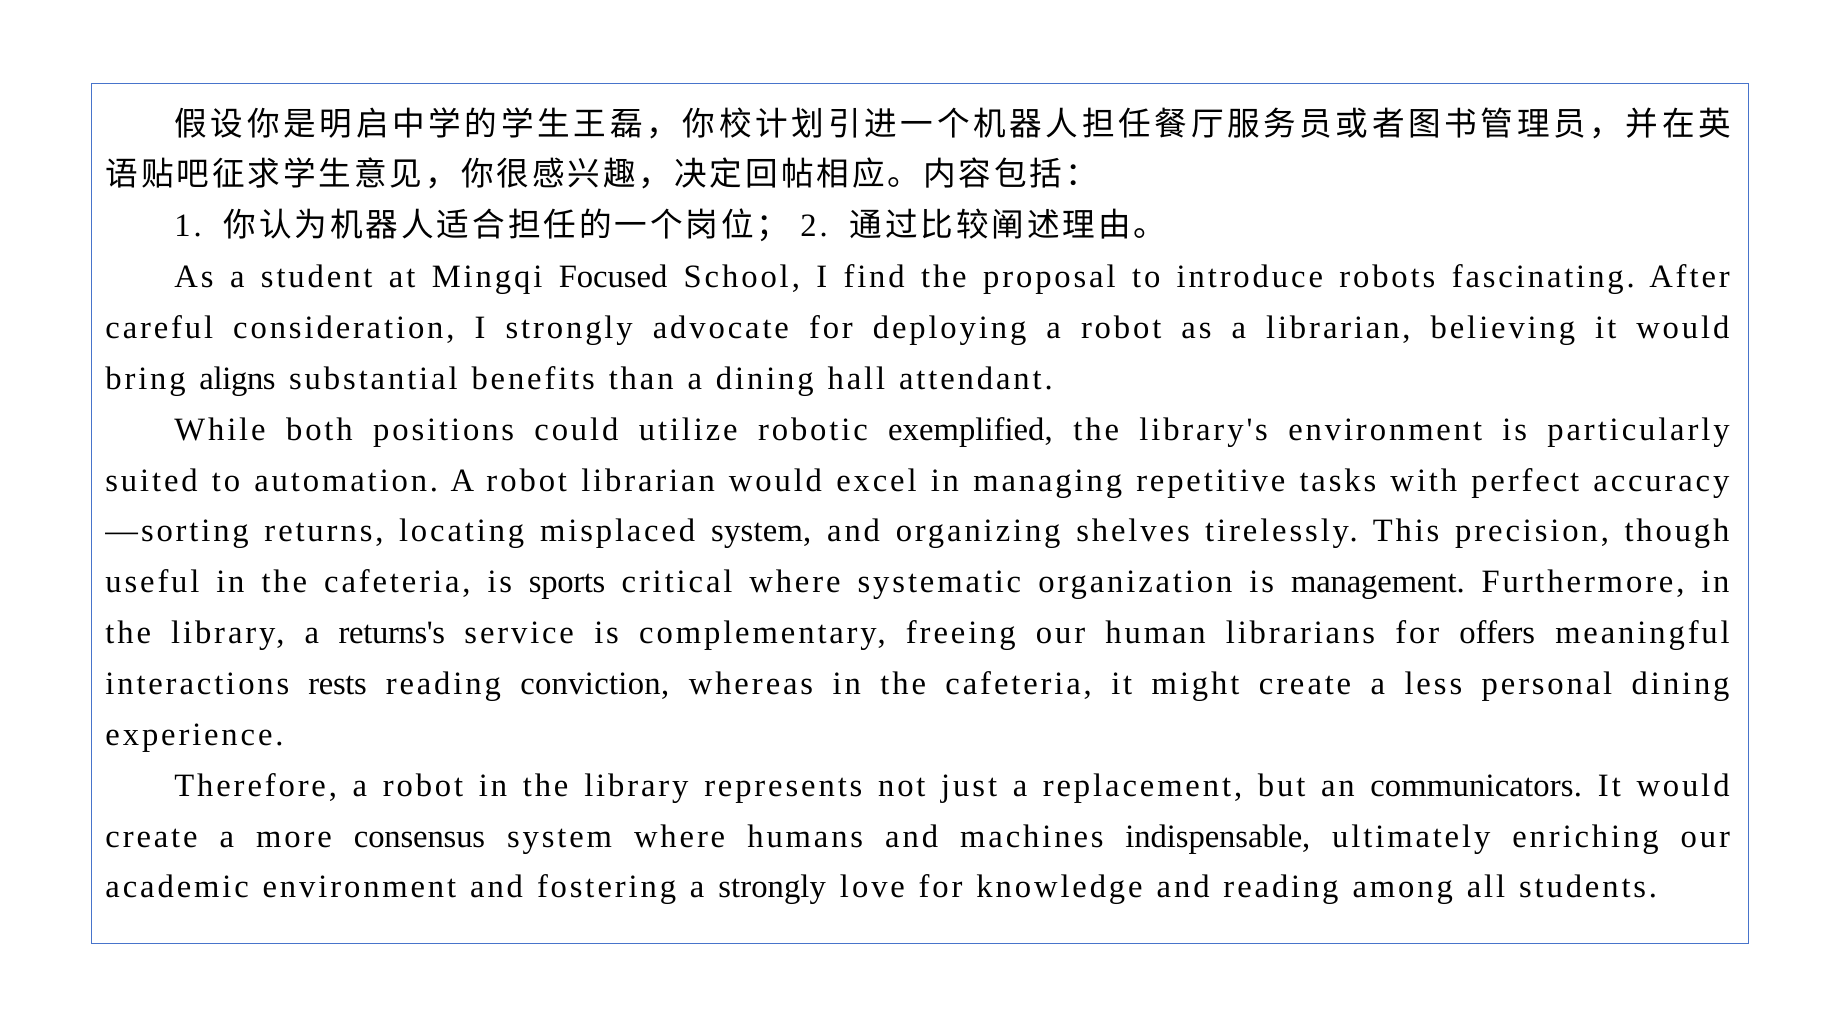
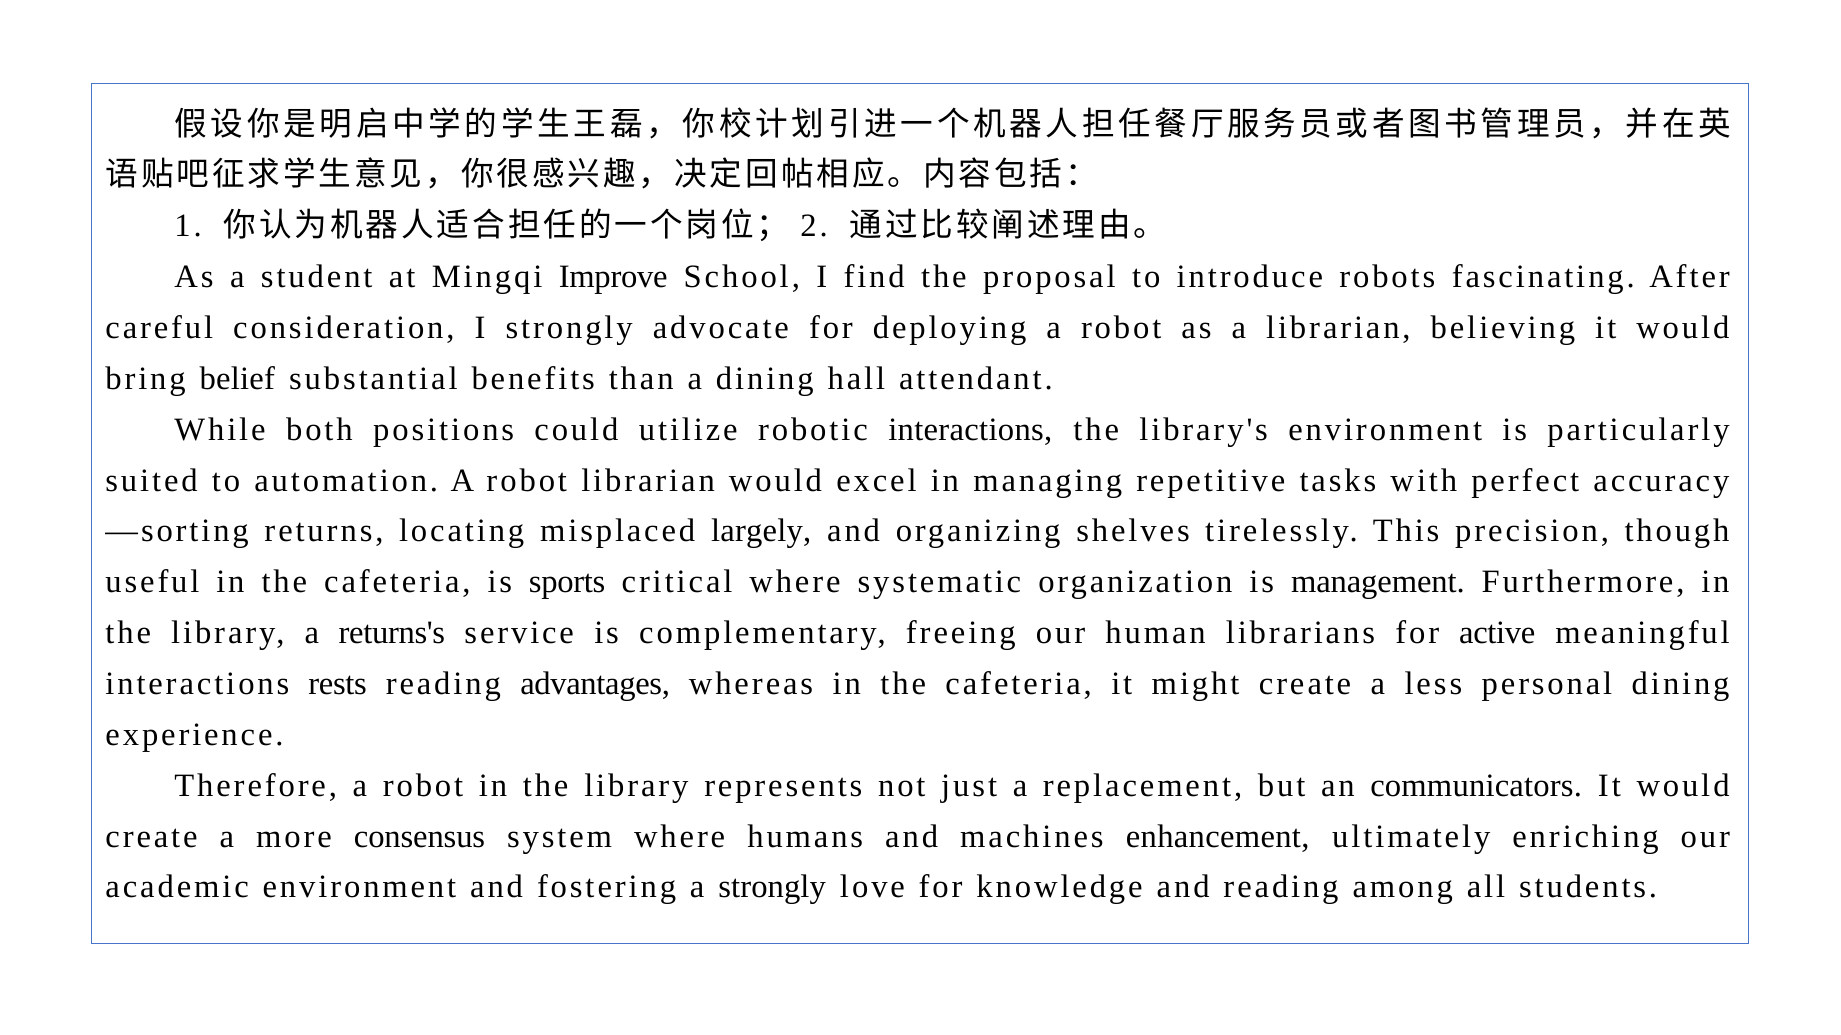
Focused: Focused -> Improve
aligns: aligns -> belief
robotic exemplified: exemplified -> interactions
misplaced system: system -> largely
offers: offers -> active
conviction: conviction -> advantages
indispensable: indispensable -> enhancement
